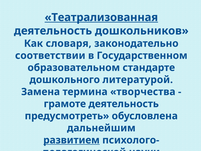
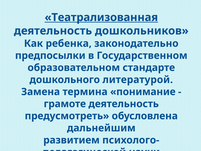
словаря: словаря -> ребенка
соответствии: соответствии -> предпосылки
творчества: творчества -> понимание
развитием underline: present -> none
